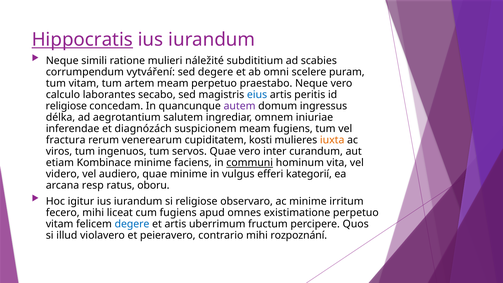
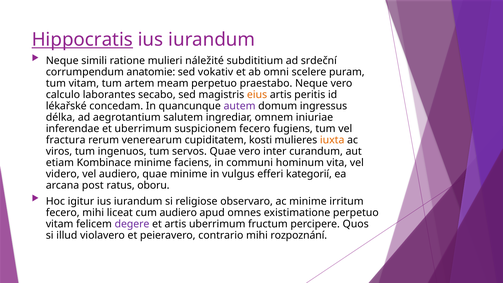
scabies: scabies -> srdeční
vytváření: vytváření -> anatomie
sed degere: degere -> vokativ
eius colour: blue -> orange
religiose at (66, 106): religiose -> lékařské
et diagnózách: diagnózách -> uberrimum
suspicionem meam: meam -> fecero
communi underline: present -> none
resp: resp -> post
cum fugiens: fugiens -> audiero
degere at (132, 224) colour: blue -> purple
